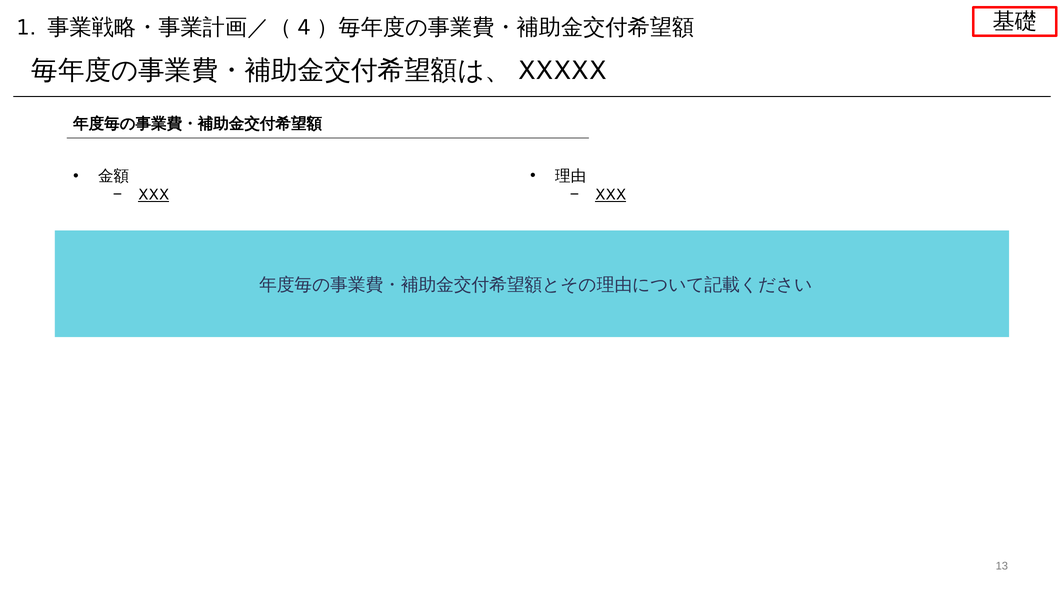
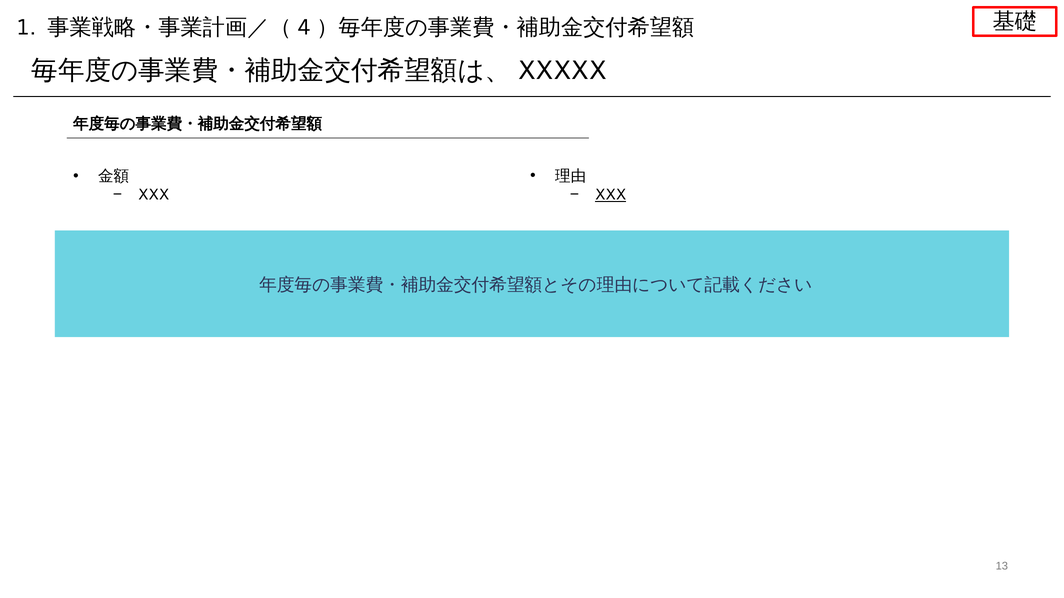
XXX at (154, 195) underline: present -> none
